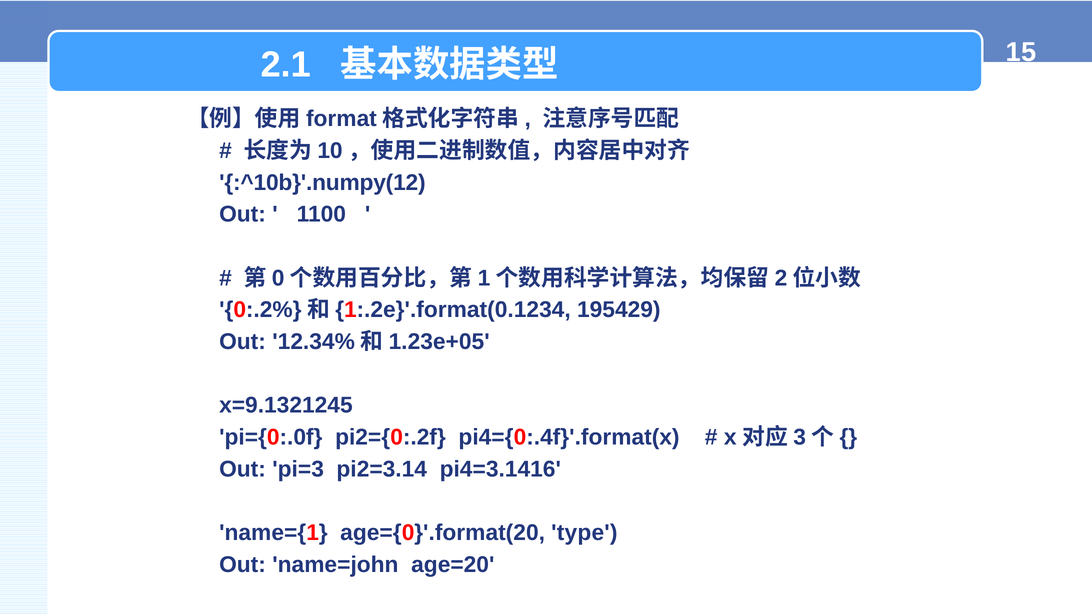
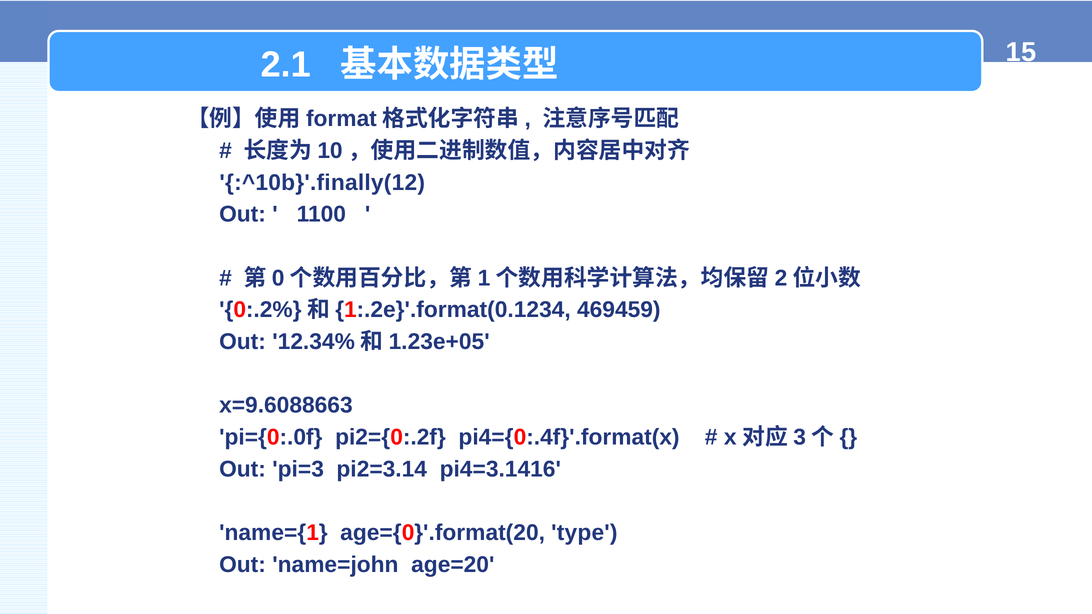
:^10b}'.numpy(12: :^10b}'.numpy(12 -> :^10b}'.finally(12
195429: 195429 -> 469459
x=9.1321245: x=9.1321245 -> x=9.6088663
